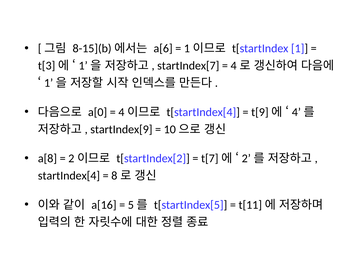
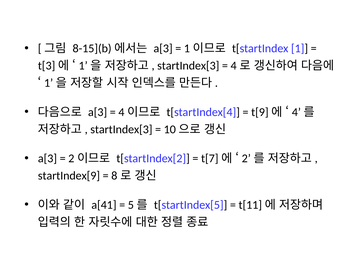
a[6 at (163, 48): a[6 -> a[3
startIndex[7 at (188, 66): startIndex[7 -> startIndex[3
a[0 at (98, 112): a[0 -> a[3
startIndex[9 at (121, 129): startIndex[9 -> startIndex[3
a[8 at (47, 158): a[8 -> a[3
startIndex[4: startIndex[4 -> startIndex[9
a[16: a[16 -> a[41
